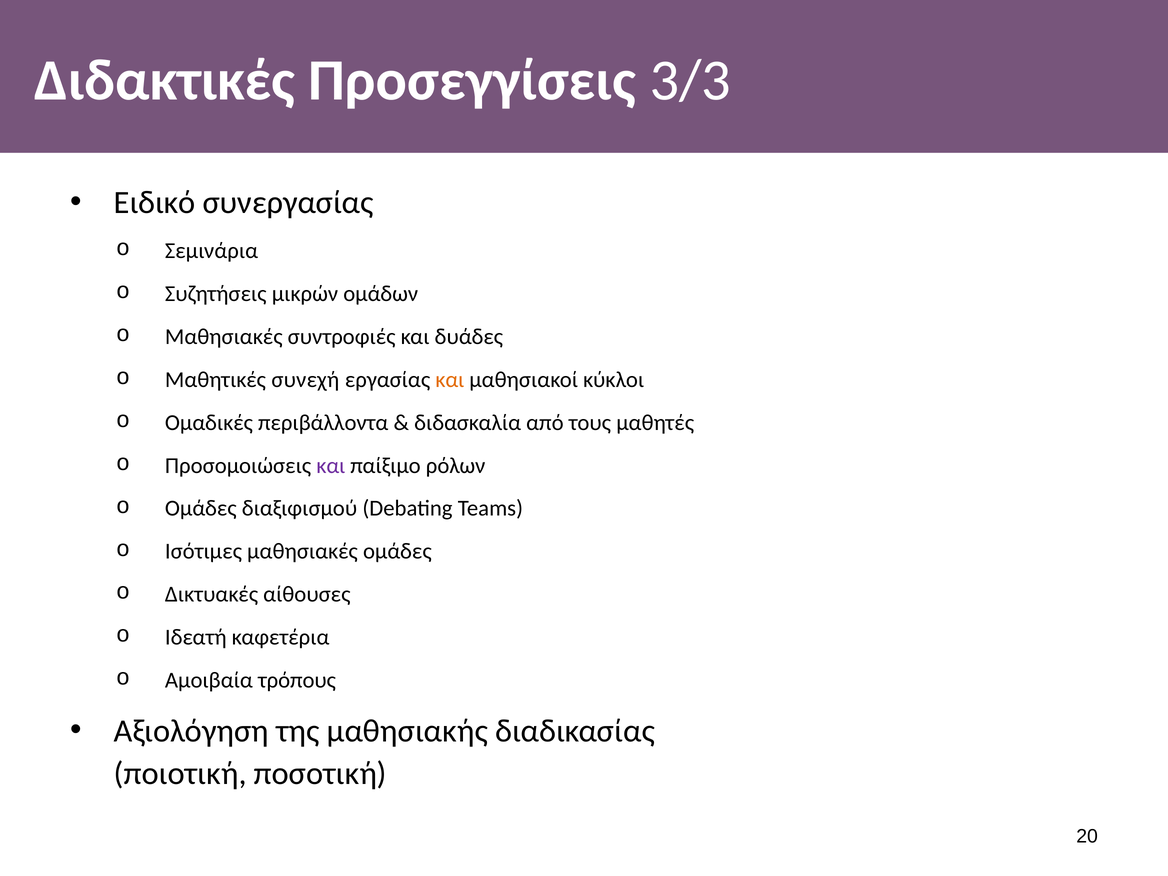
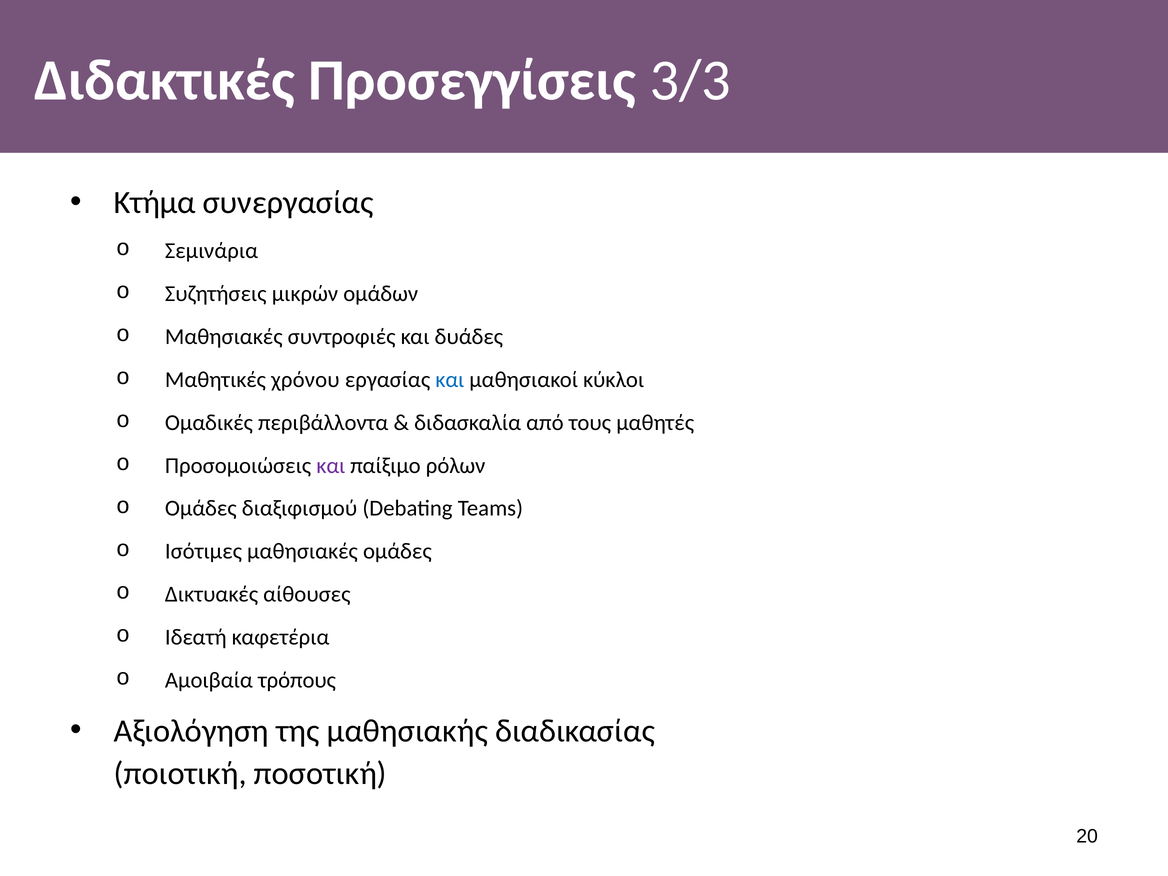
Ειδικό: Ειδικό -> Κτήμα
συνεχή: συνεχή -> χρόνου
και at (450, 380) colour: orange -> blue
